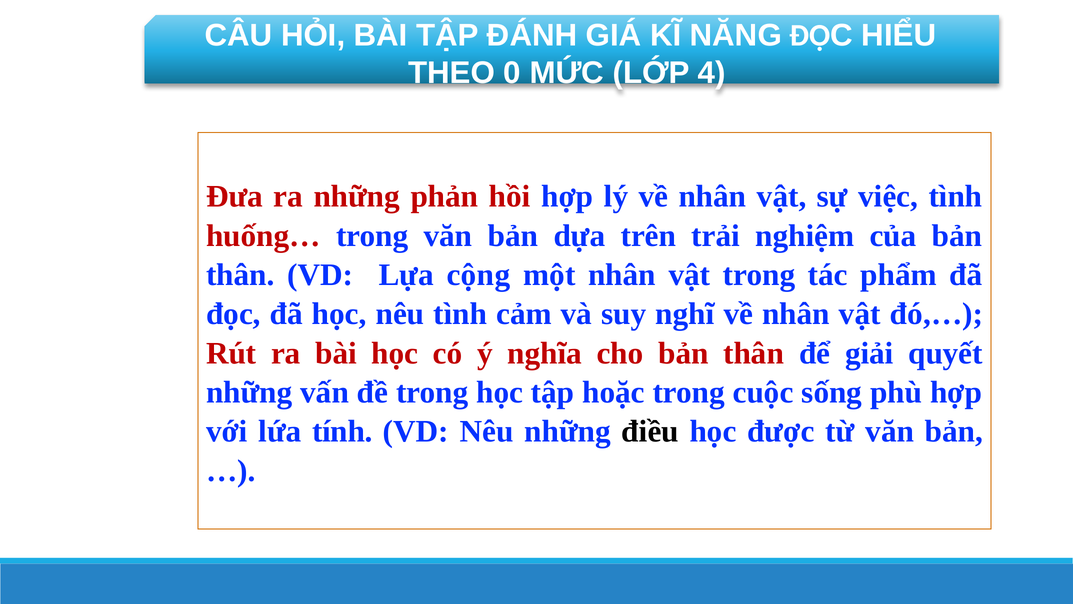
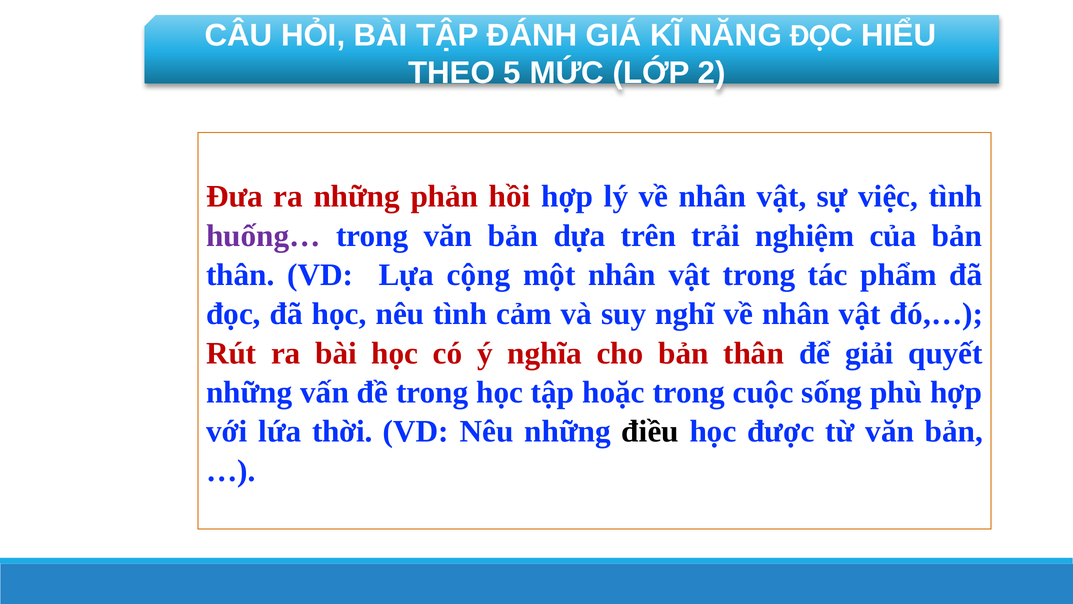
0: 0 -> 5
4: 4 -> 2
huống… colour: red -> purple
tính: tính -> thời
